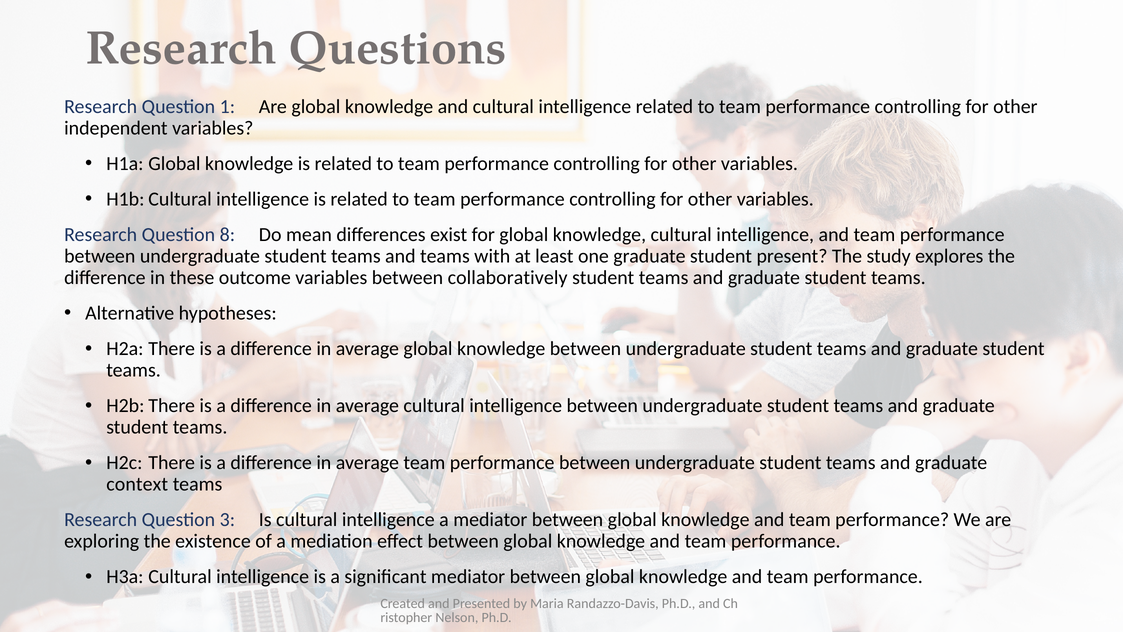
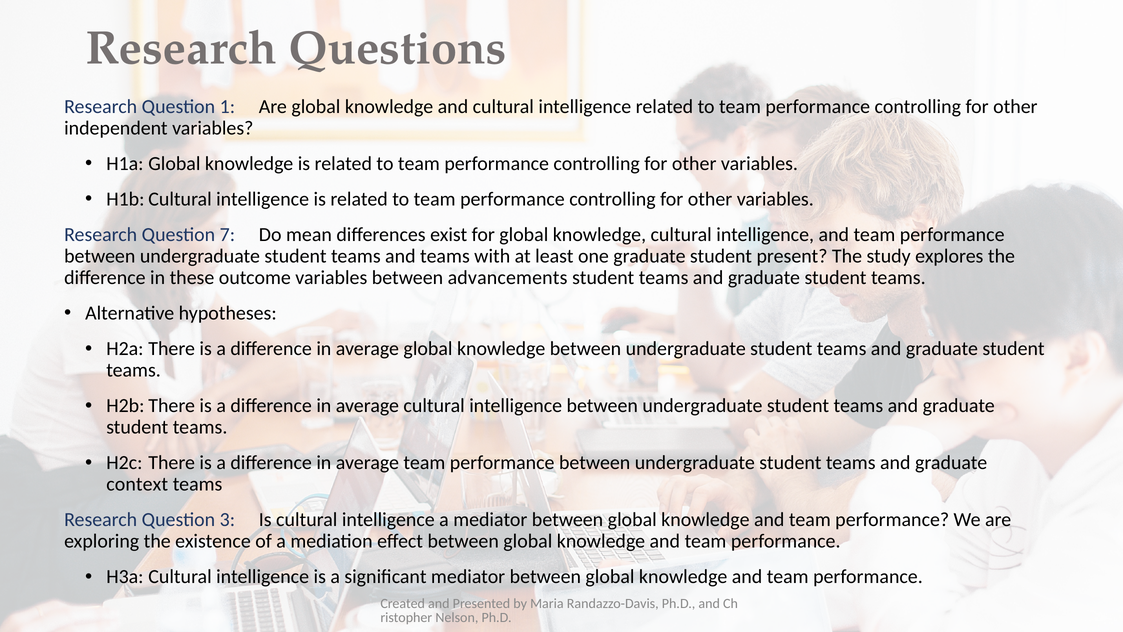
8: 8 -> 7
collaboratively: collaboratively -> advancements
